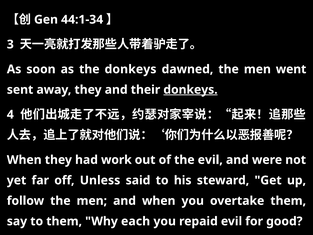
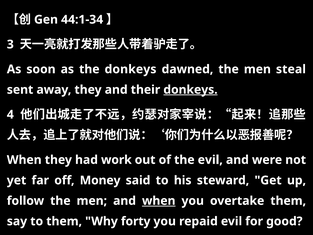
went: went -> steal
Unless: Unless -> Money
when at (159, 201) underline: none -> present
each: each -> forty
